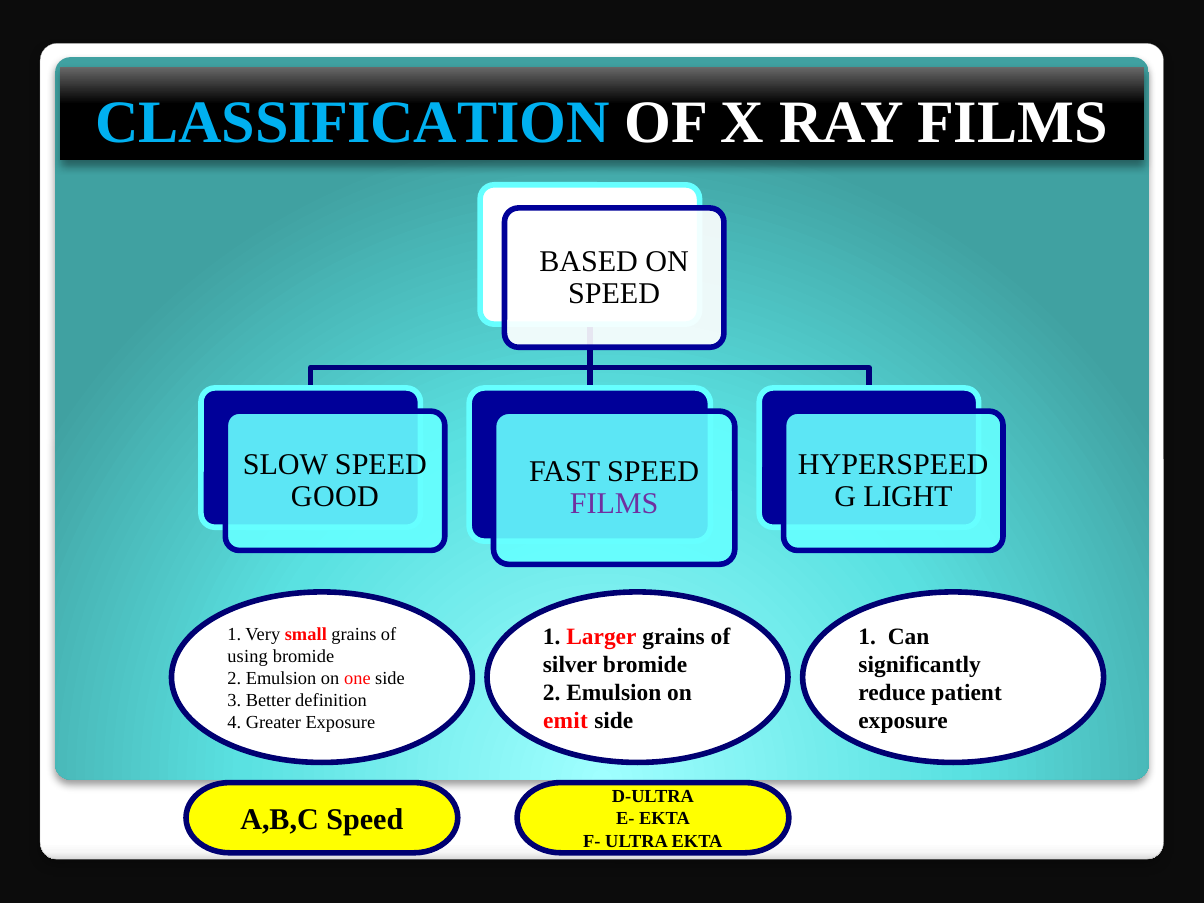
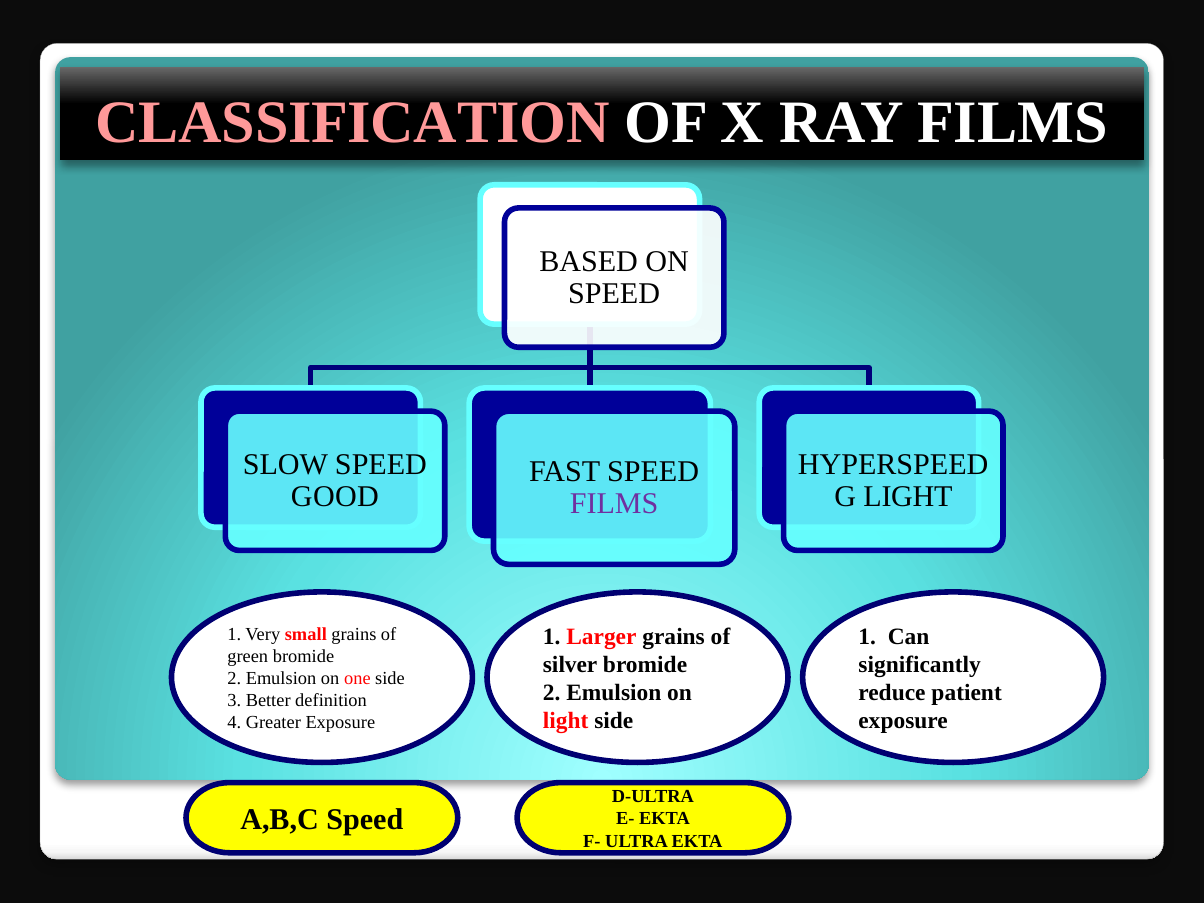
CLASSIFICATION colour: light blue -> pink
using: using -> green
emit at (566, 721): emit -> light
